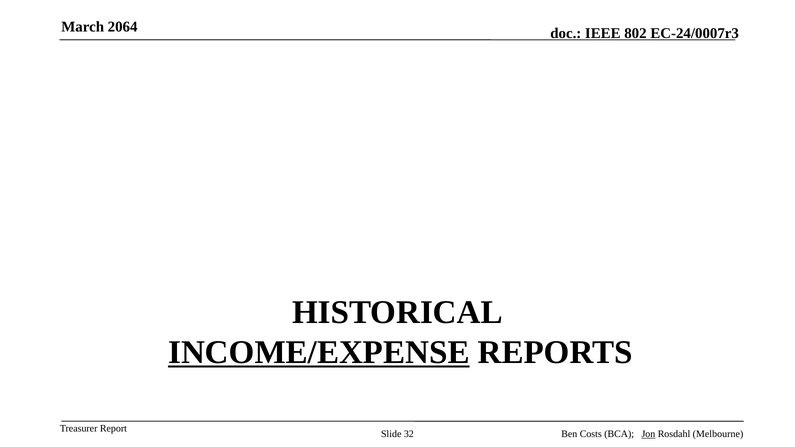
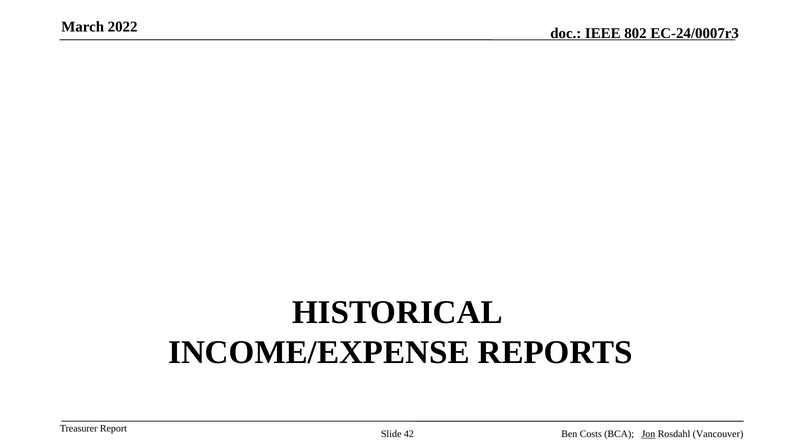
2064: 2064 -> 2022
INCOME/EXPENSE underline: present -> none
32: 32 -> 42
Melbourne: Melbourne -> Vancouver
